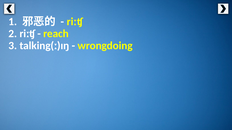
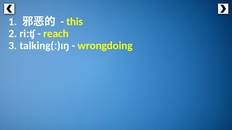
riːʧ at (75, 22): riːʧ -> this
